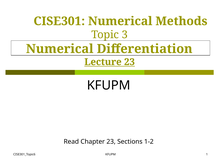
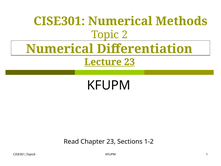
3: 3 -> 2
